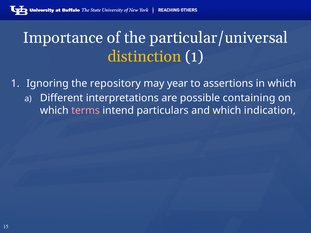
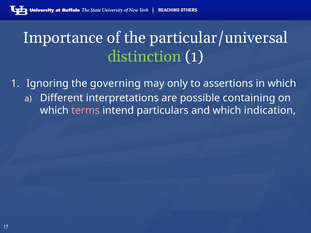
distinction colour: yellow -> light green
repository: repository -> governing
year: year -> only
